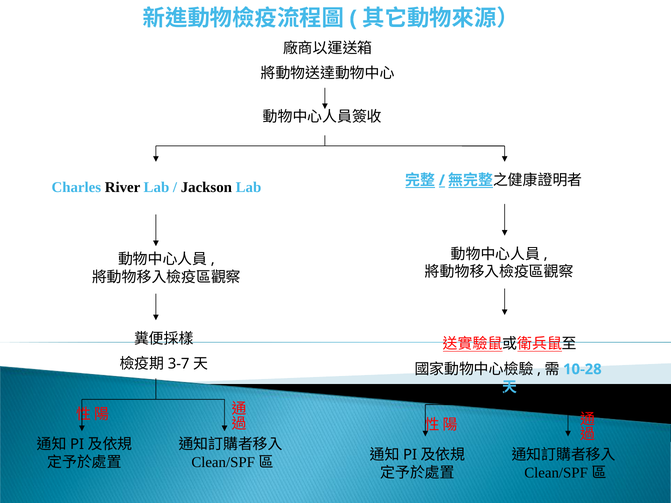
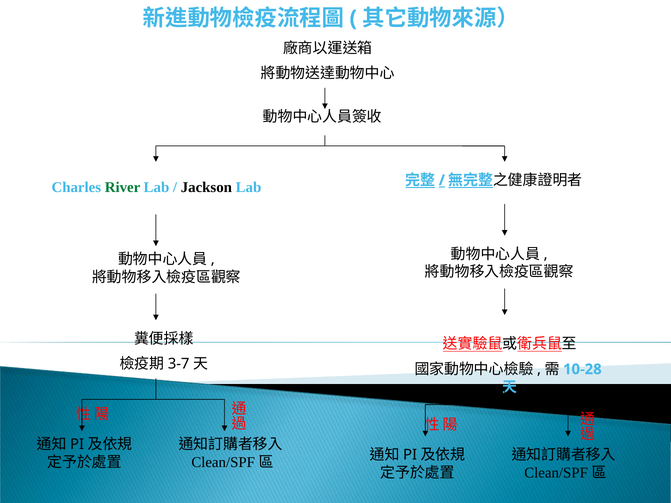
River colour: black -> green
